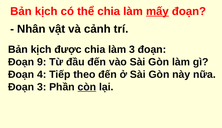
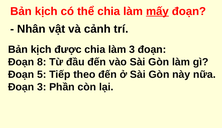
9: 9 -> 8
4: 4 -> 5
còn underline: present -> none
